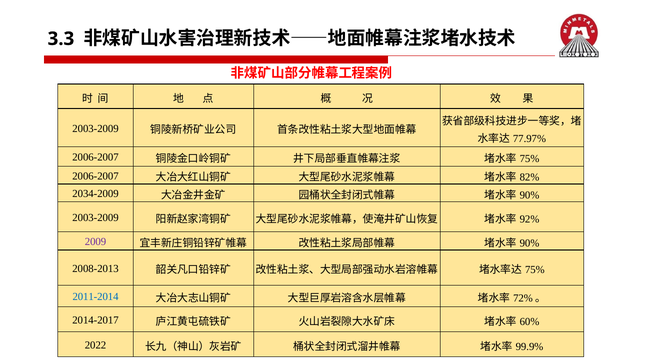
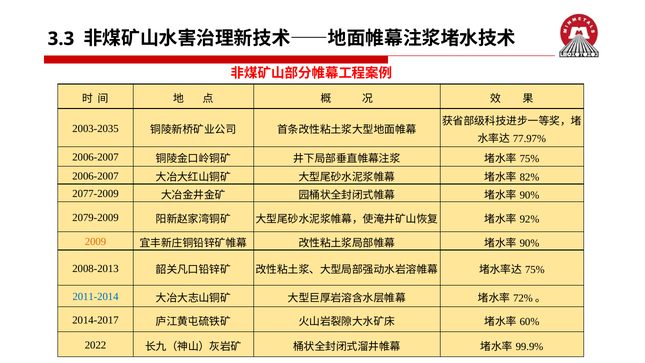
2003-2009 at (95, 128): 2003-2009 -> 2003-2035
2034-2009: 2034-2009 -> 2077-2009
2003-2009 at (95, 218): 2003-2009 -> 2079-2009
2009 colour: purple -> orange
